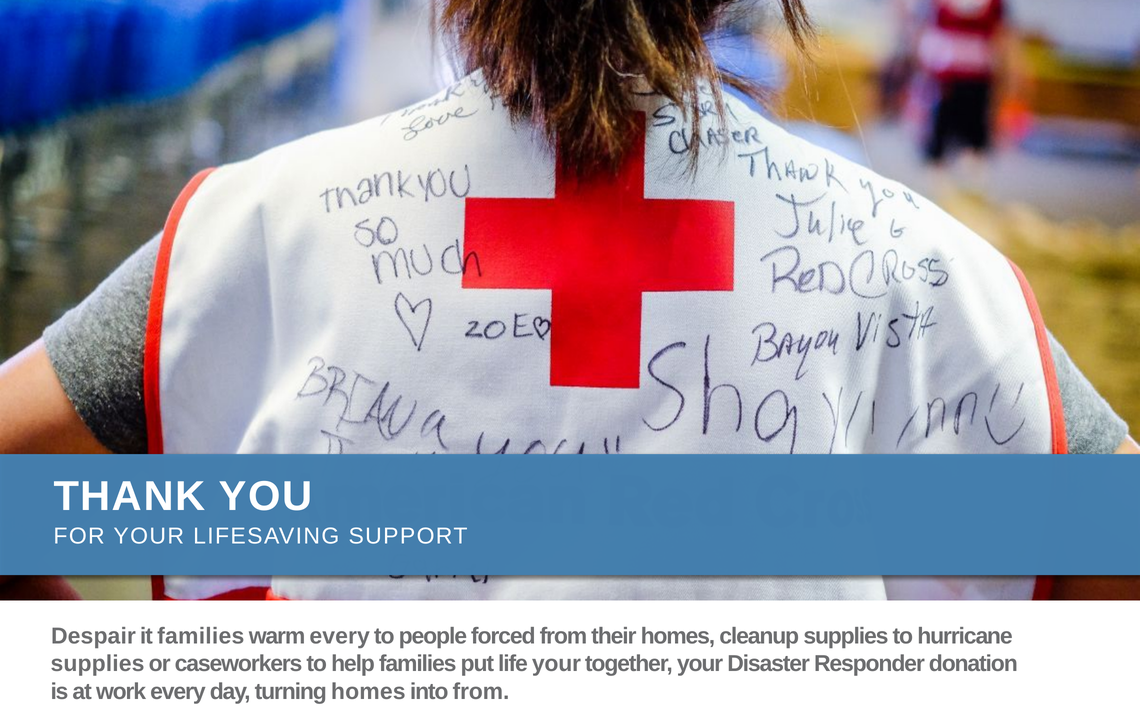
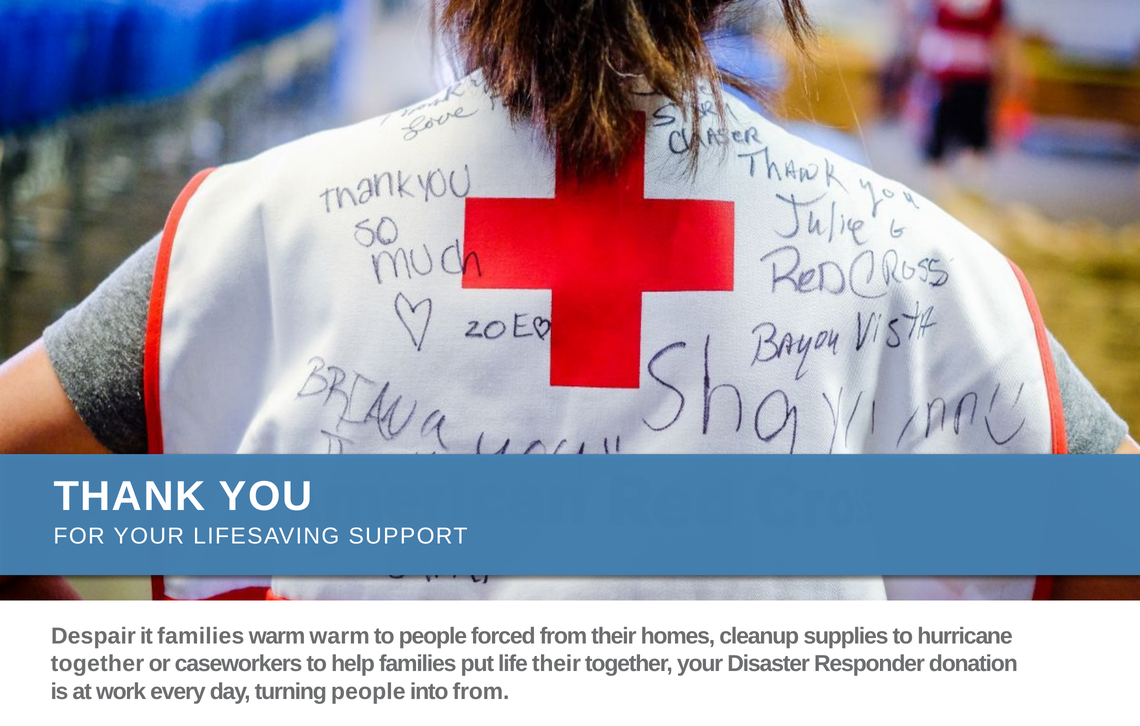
warm every: every -> warm
supplies at (98, 663): supplies -> together
life your: your -> their
turning homes: homes -> people
